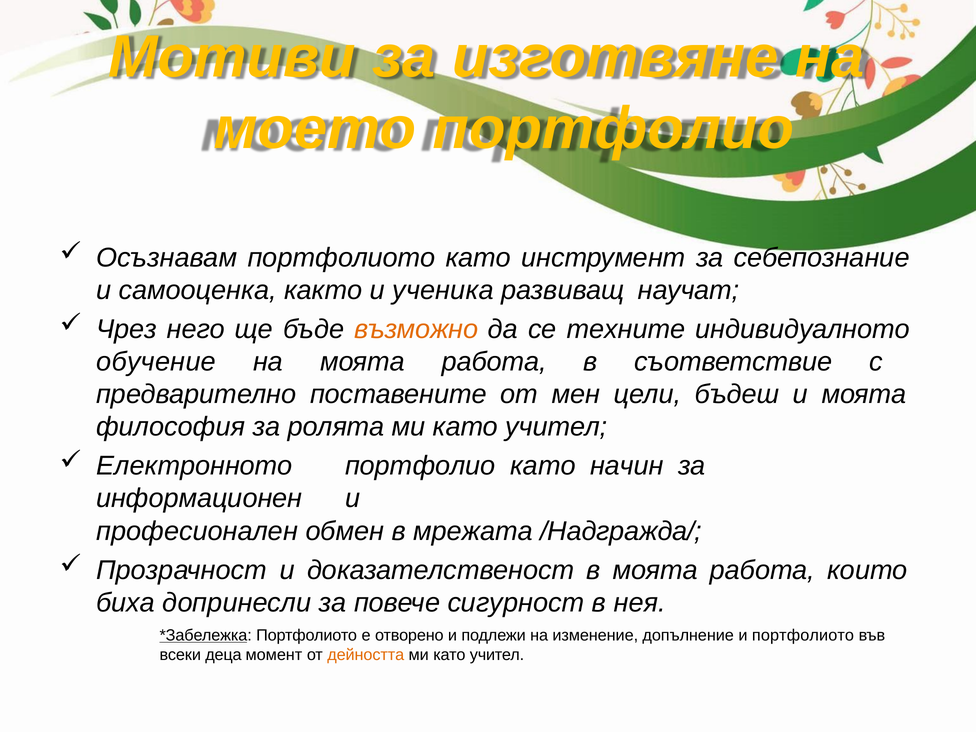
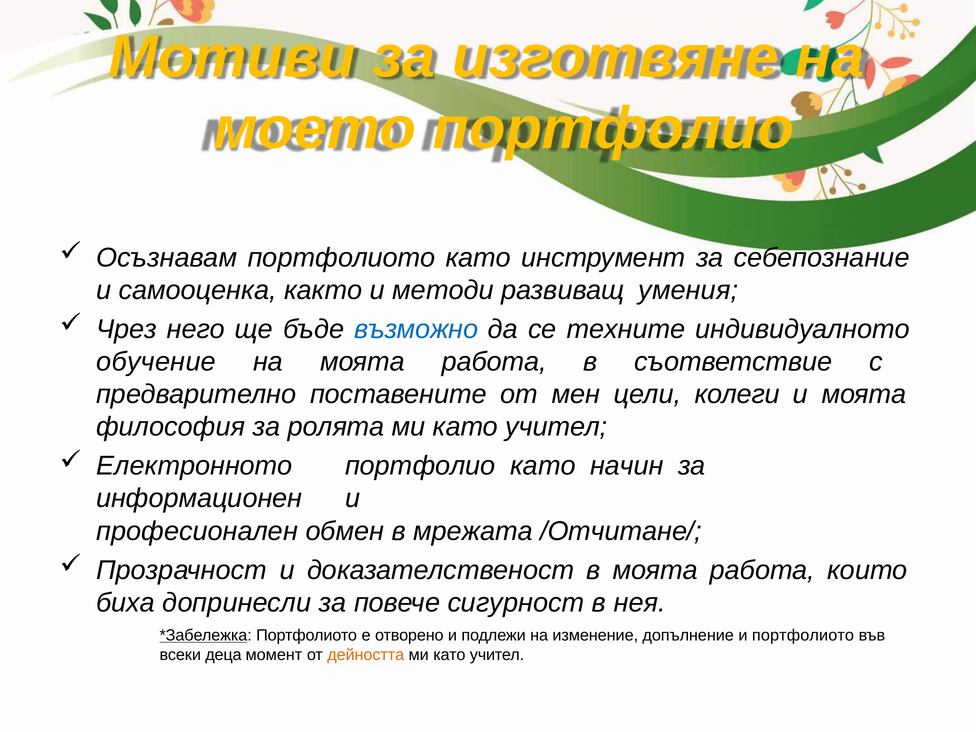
ученика: ученика -> методи
научат: научат -> умения
възможно colour: orange -> blue
бъдеш: бъдеш -> колеги
/Надгражда/: /Надгражда/ -> /Отчитане/
